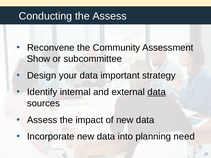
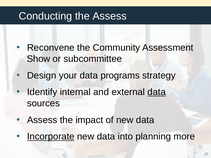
important: important -> programs
Incorporate underline: none -> present
need: need -> more
